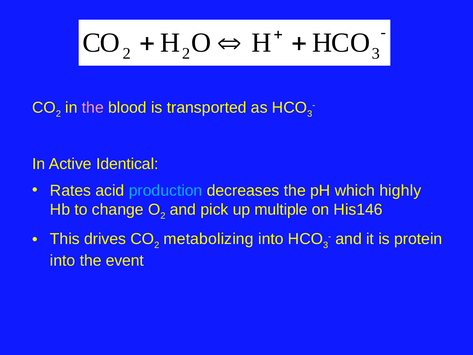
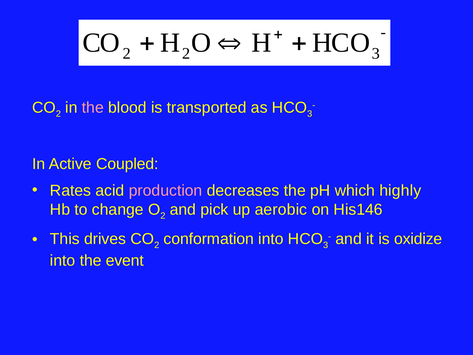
Identical: Identical -> Coupled
production colour: light blue -> pink
multiple: multiple -> aerobic
metabolizing: metabolizing -> conformation
protein: protein -> oxidize
